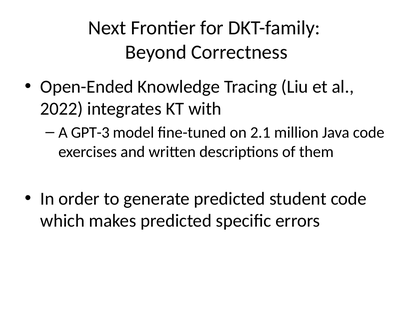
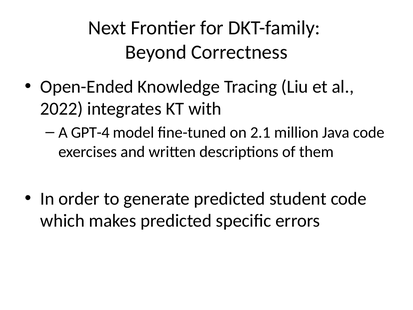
GPT-3: GPT-3 -> GPT-4
